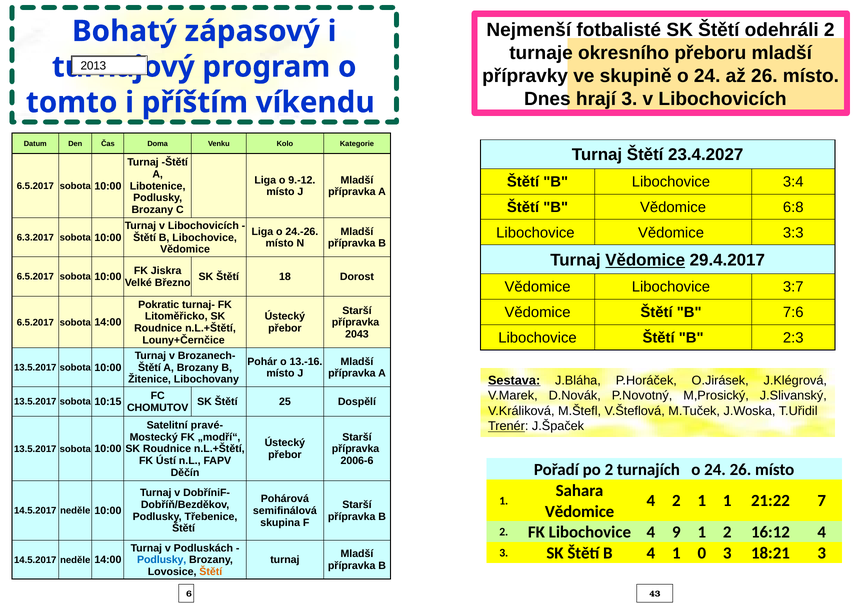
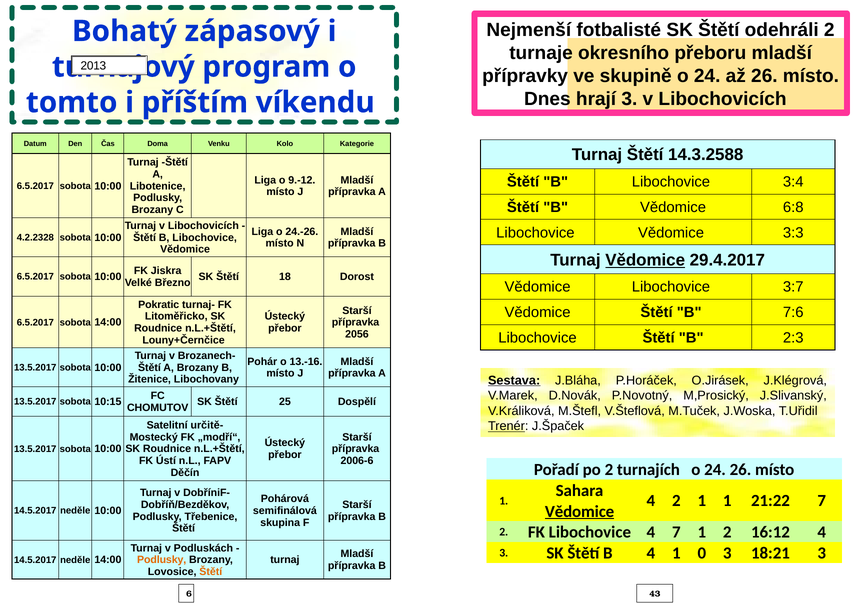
23.4.2027: 23.4.2027 -> 14.3.2588
6.3.2017: 6.3.2017 -> 4.2.2328
2043: 2043 -> 2056
pravé-: pravé- -> určitě-
Vědomice at (580, 511) underline: none -> present
4 9: 9 -> 7
Podlusky at (162, 560) colour: blue -> orange
